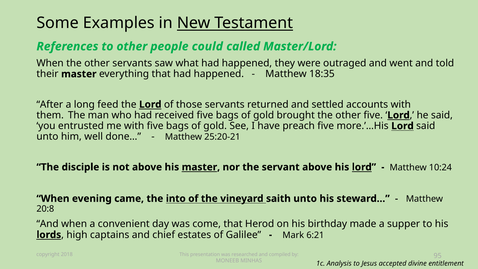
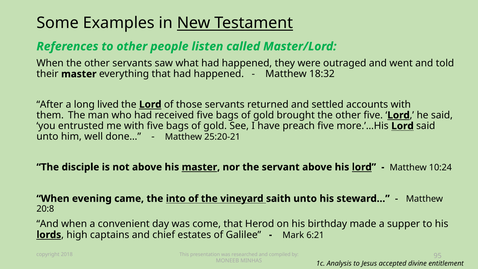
could: could -> listen
18:35: 18:35 -> 18:32
feed: feed -> lived
